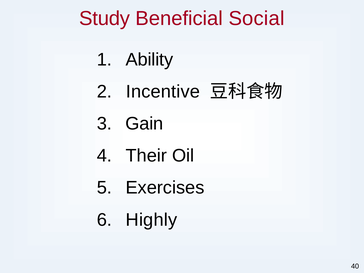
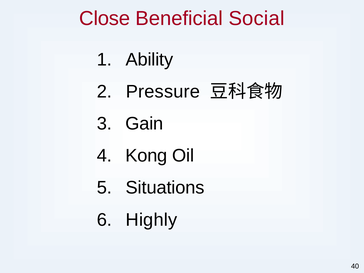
Study: Study -> Close
Incentive: Incentive -> Pressure
Their: Their -> Kong
Exercises: Exercises -> Situations
